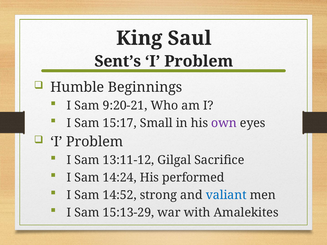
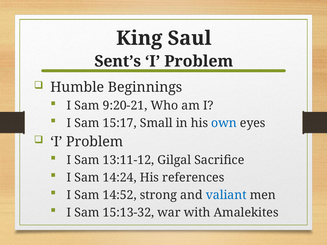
own colour: purple -> blue
performed: performed -> references
15:13-29: 15:13-29 -> 15:13-32
